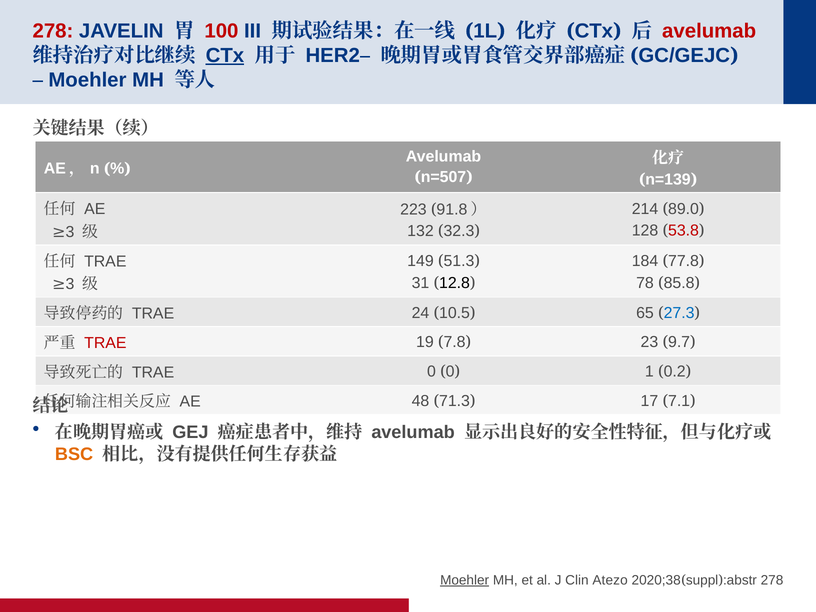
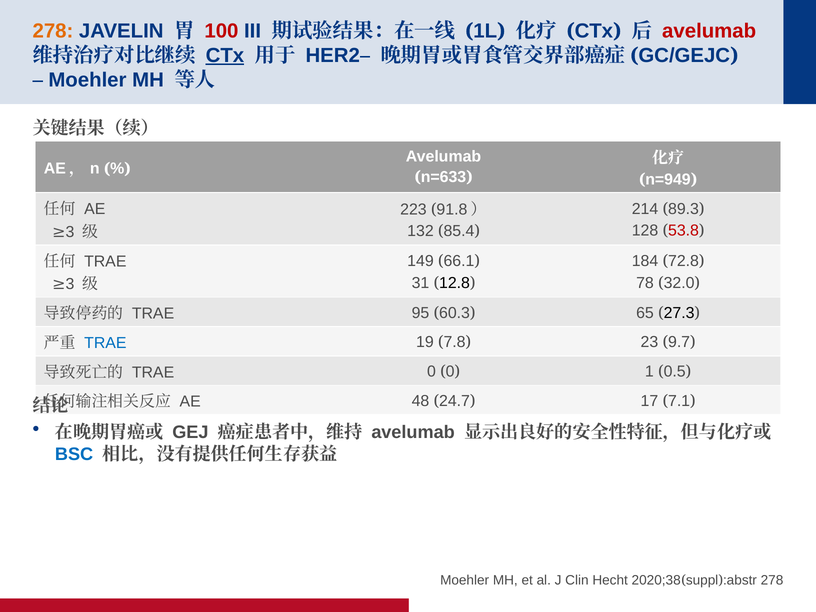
278 at (53, 31) colour: red -> orange
n=507: n=507 -> n=633
n=139: n=139 -> n=949
89.0: 89.0 -> 89.3
32.3: 32.3 -> 85.4
51.3: 51.3 -> 66.1
77.8: 77.8 -> 72.8
85.8: 85.8 -> 32.0
24: 24 -> 95
10.5: 10.5 -> 60.3
27.3 colour: blue -> black
TRAE at (105, 343) colour: red -> blue
0.2: 0.2 -> 0.5
71.3: 71.3 -> 24.7
BSC colour: orange -> blue
Moehler at (465, 580) underline: present -> none
Atezo: Atezo -> Hecht
